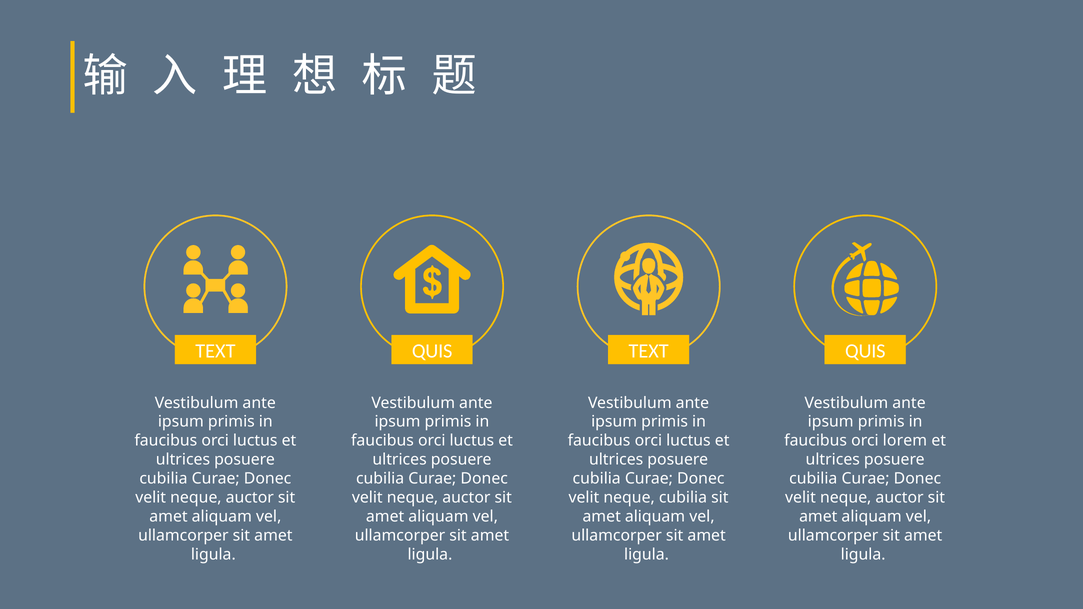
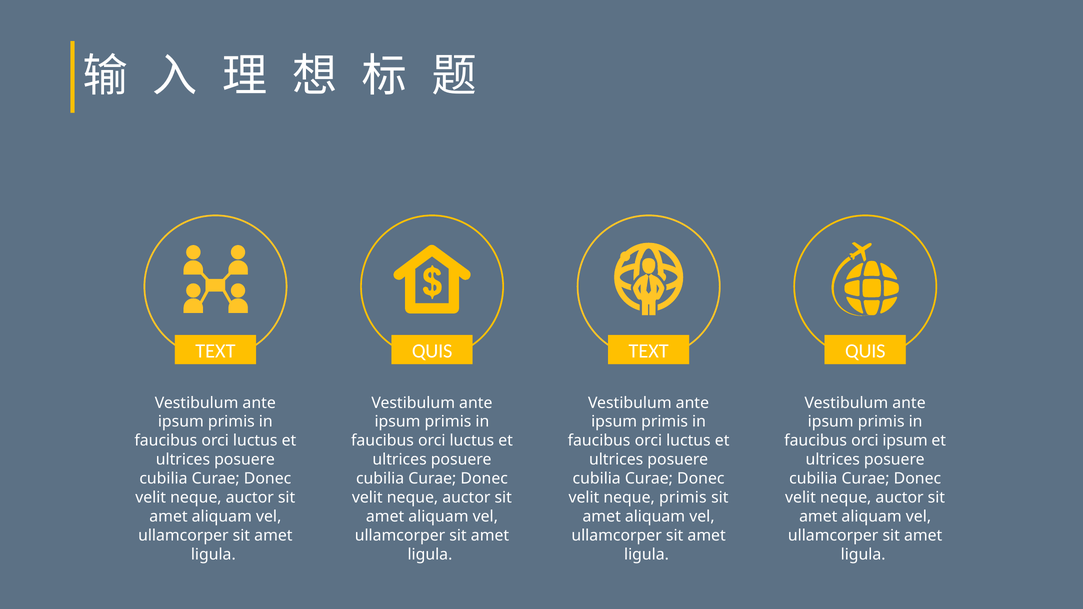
orci lorem: lorem -> ipsum
neque cubilia: cubilia -> primis
